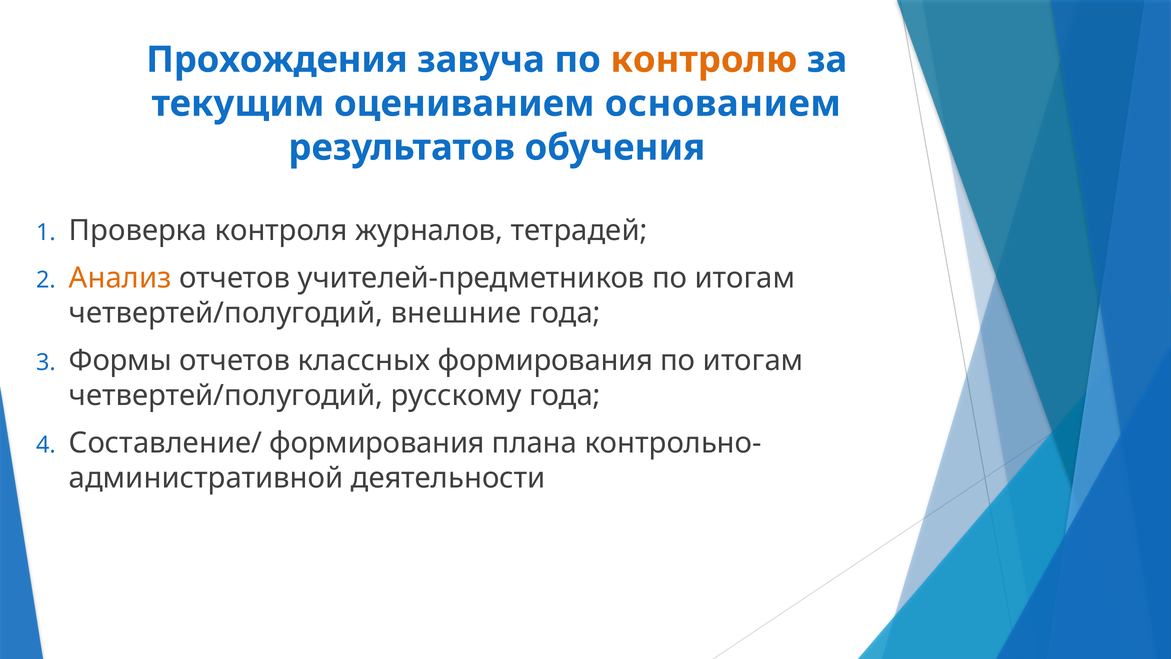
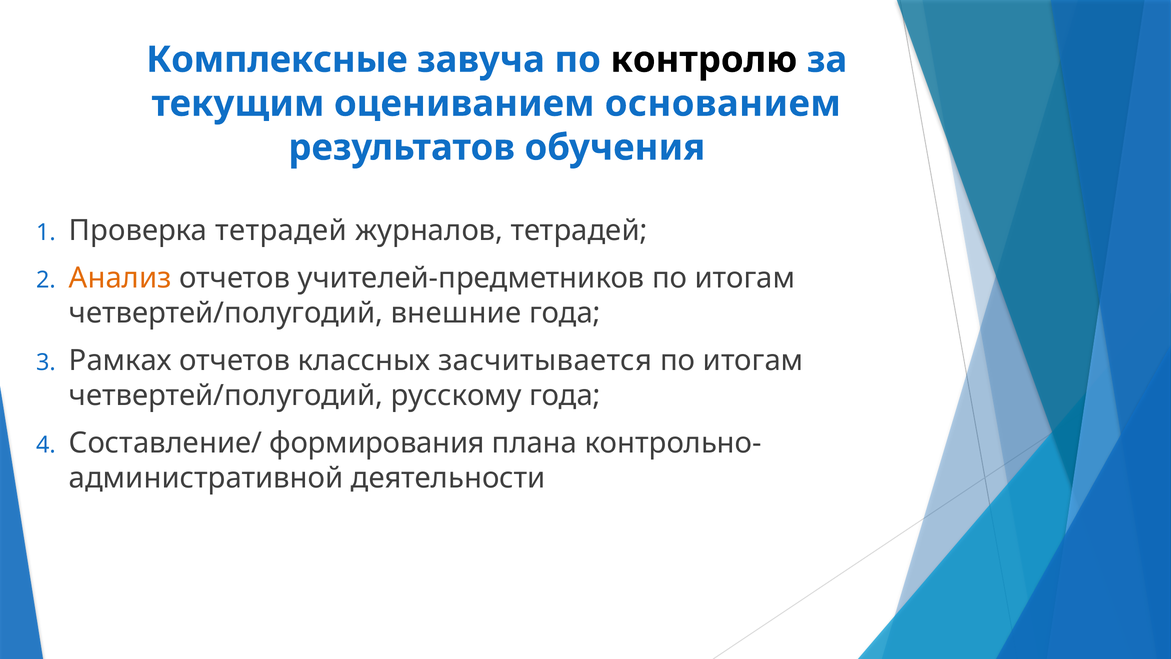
Прохождения: Прохождения -> Комплексные
контролю colour: orange -> black
Проверка контроля: контроля -> тетрадей
Формы: Формы -> Рамках
классных формирования: формирования -> засчитывается
